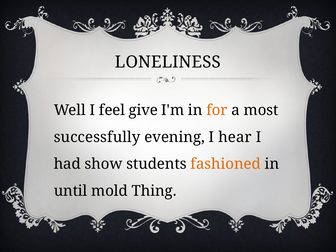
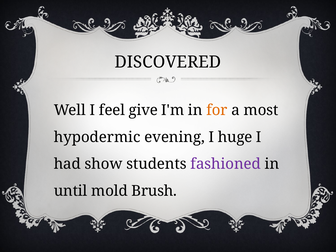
LONELINESS: LONELINESS -> DISCOVERED
successfully: successfully -> hypodermic
hear: hear -> huge
fashioned colour: orange -> purple
Thing: Thing -> Brush
